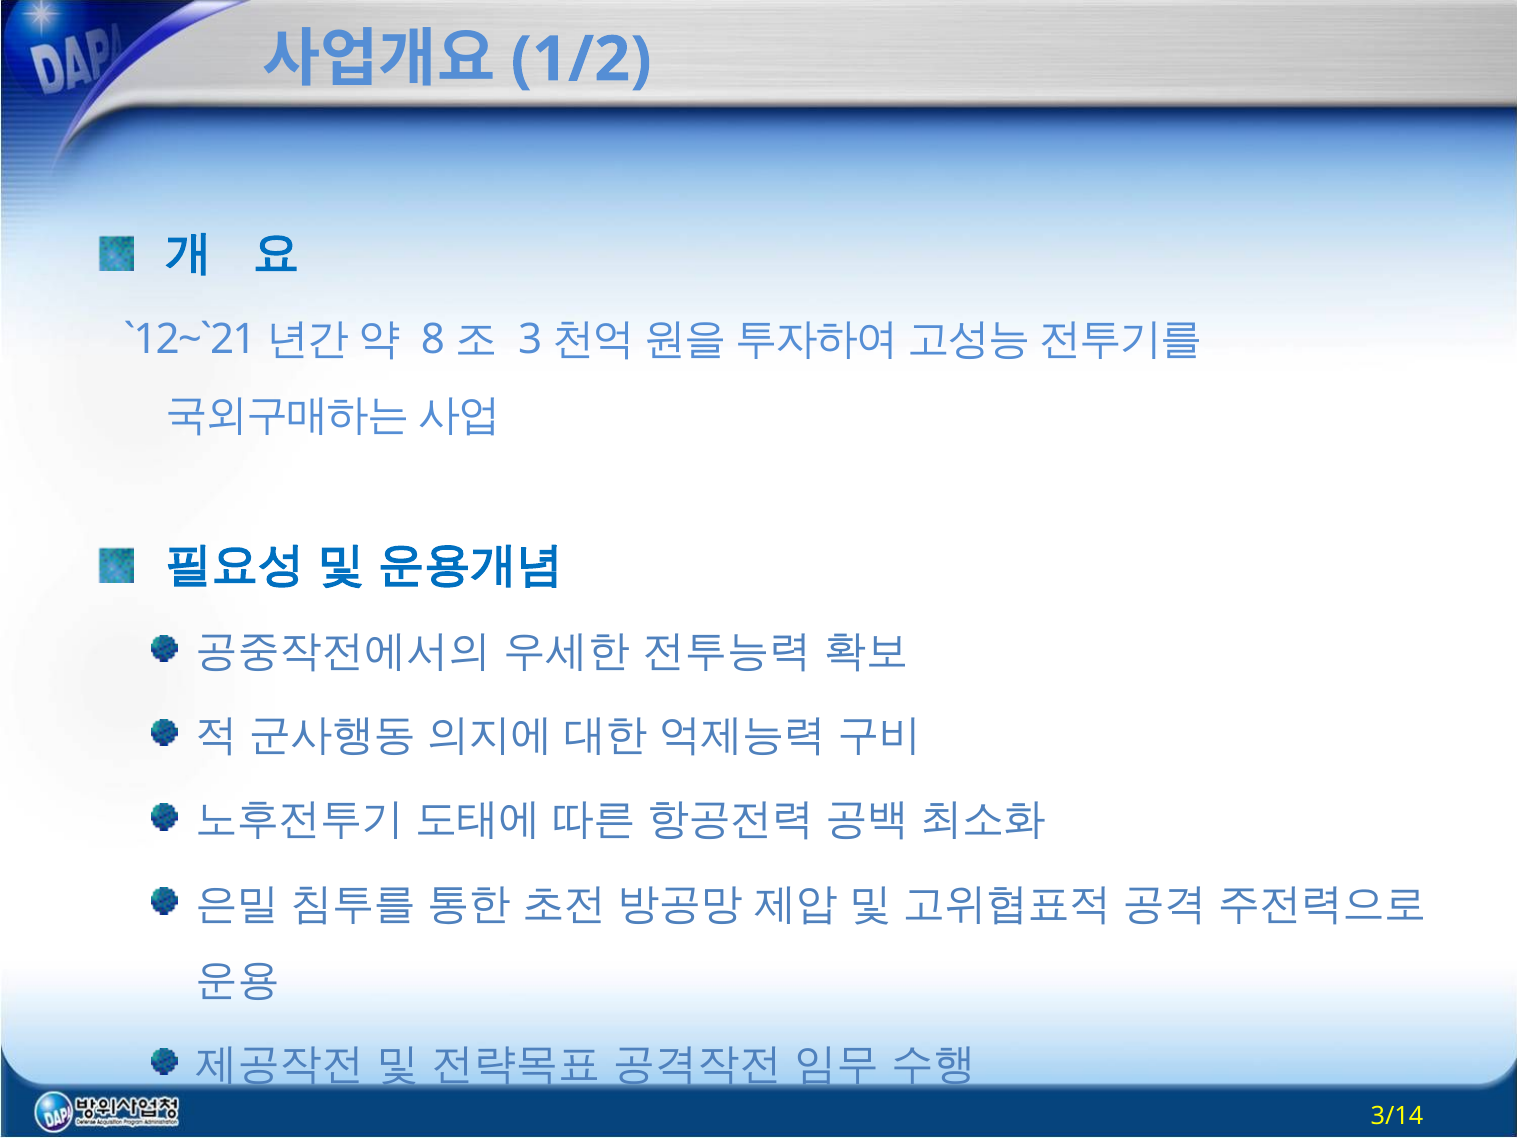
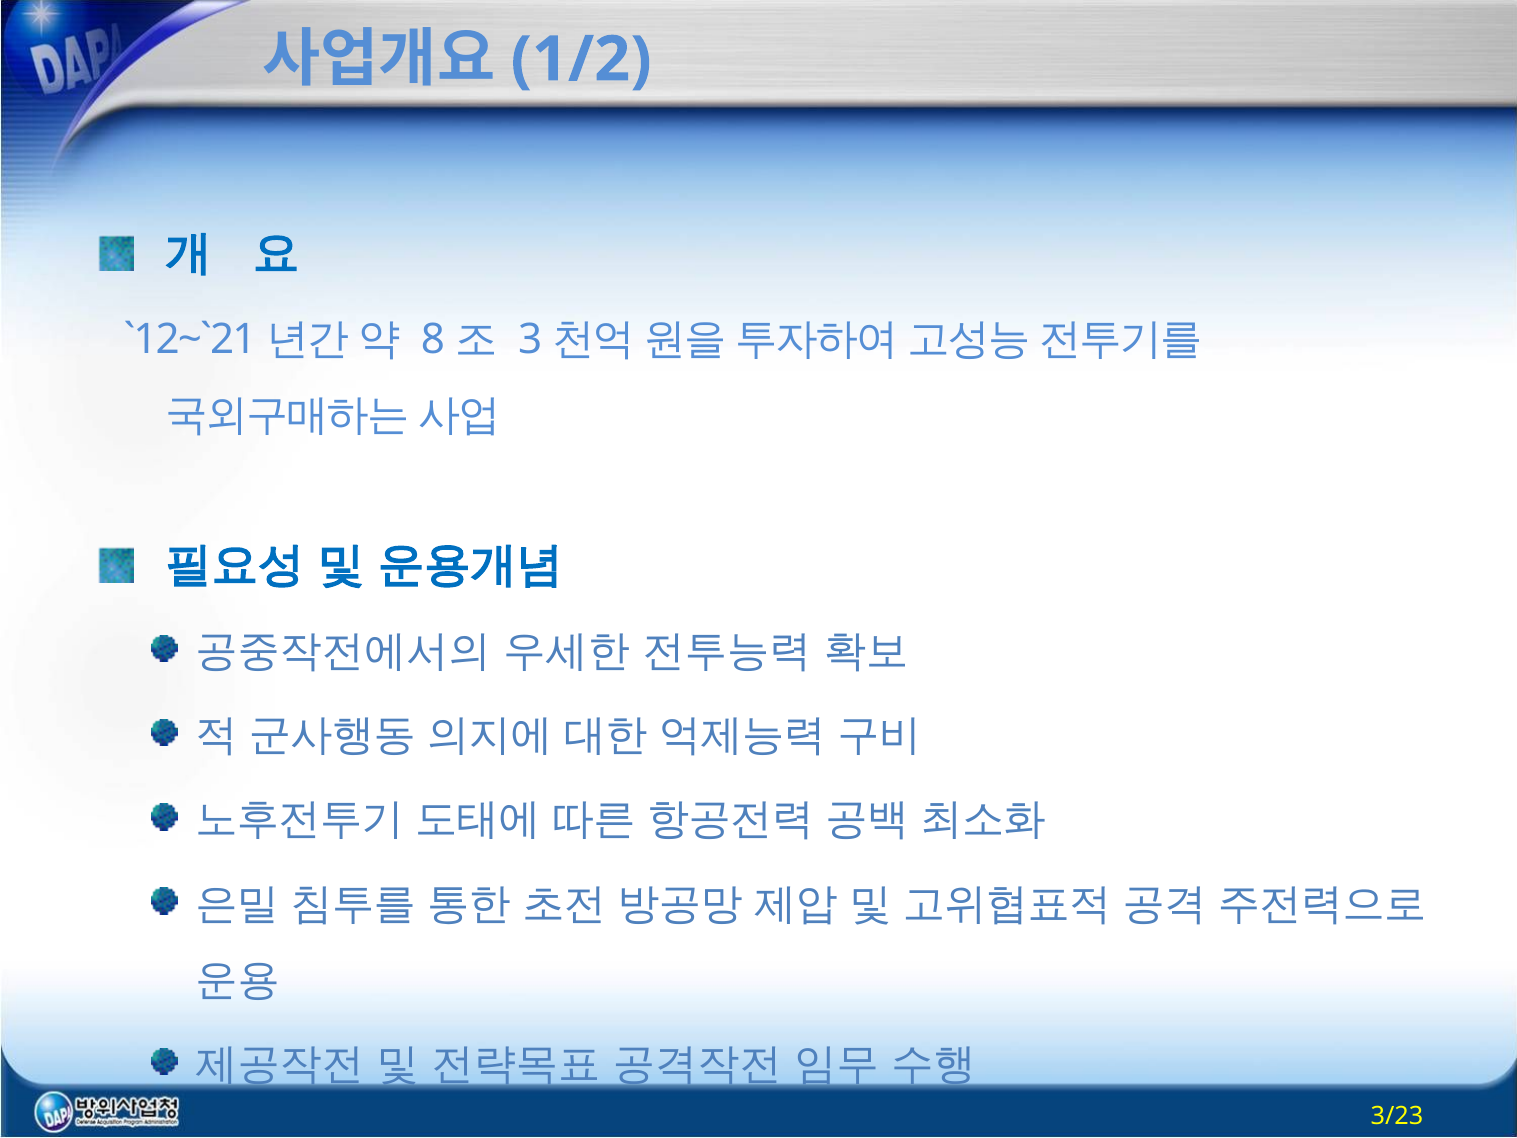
3/14: 3/14 -> 3/23
